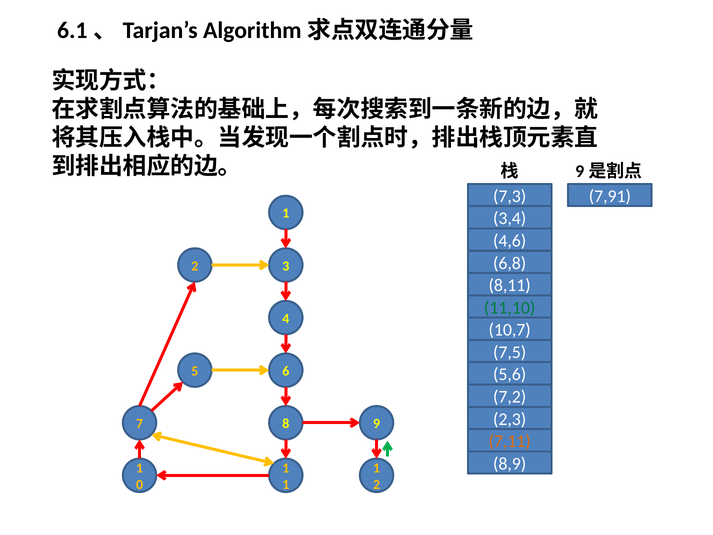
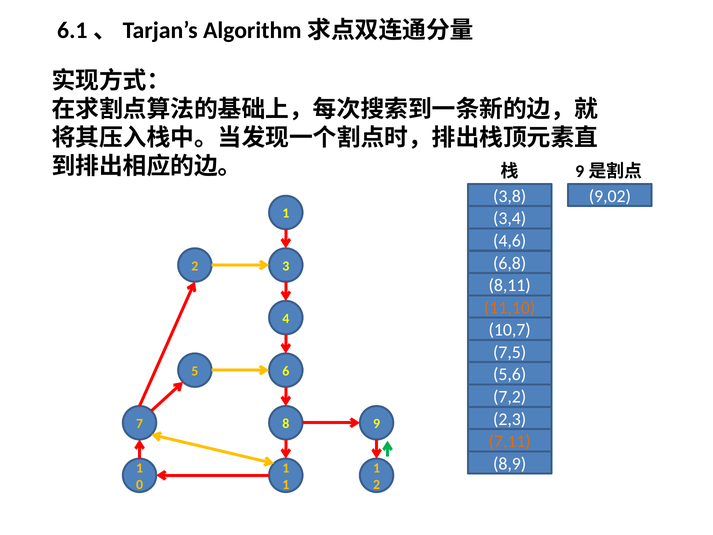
7,3: 7,3 -> 3,8
7,91: 7,91 -> 9,02
11,10 colour: green -> orange
